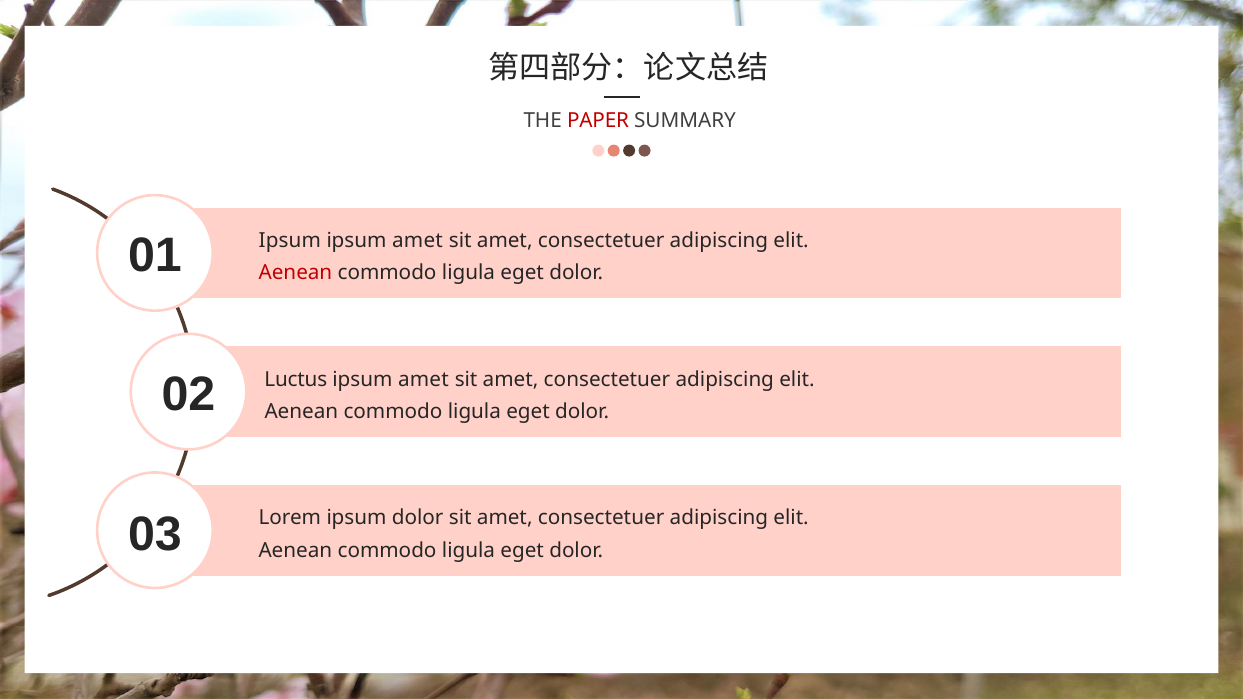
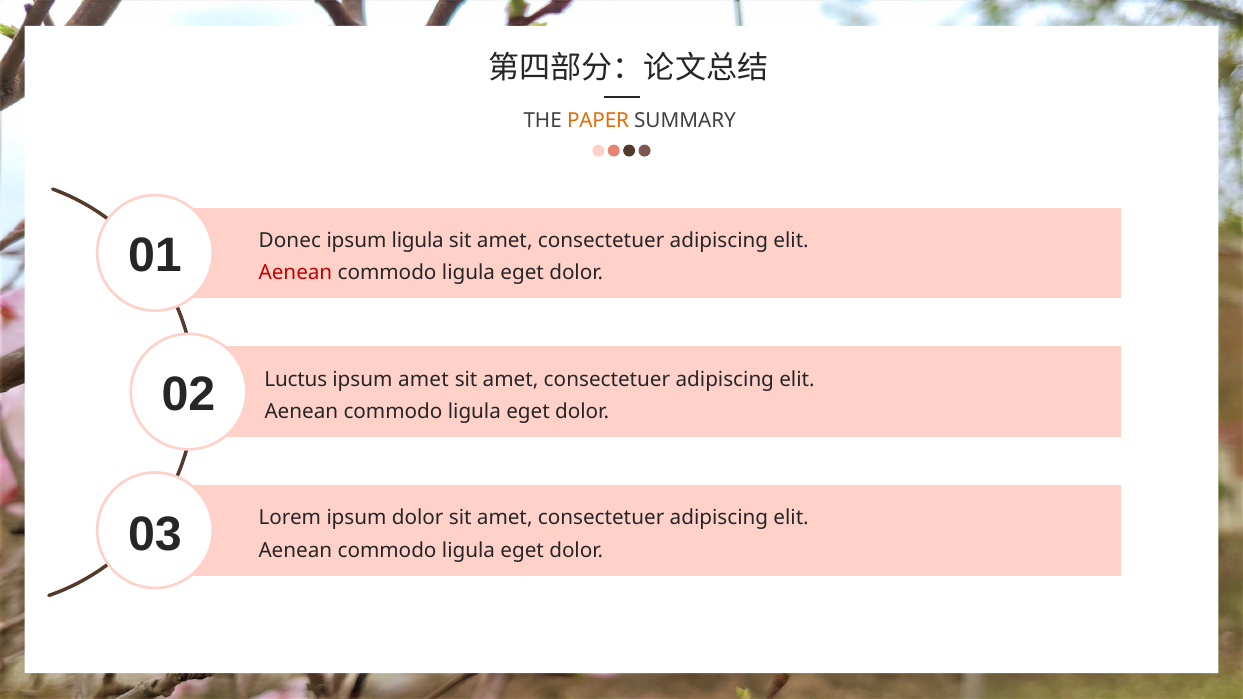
PAPER colour: red -> orange
Ipsum at (290, 241): Ipsum -> Donec
amet at (418, 241): amet -> ligula
